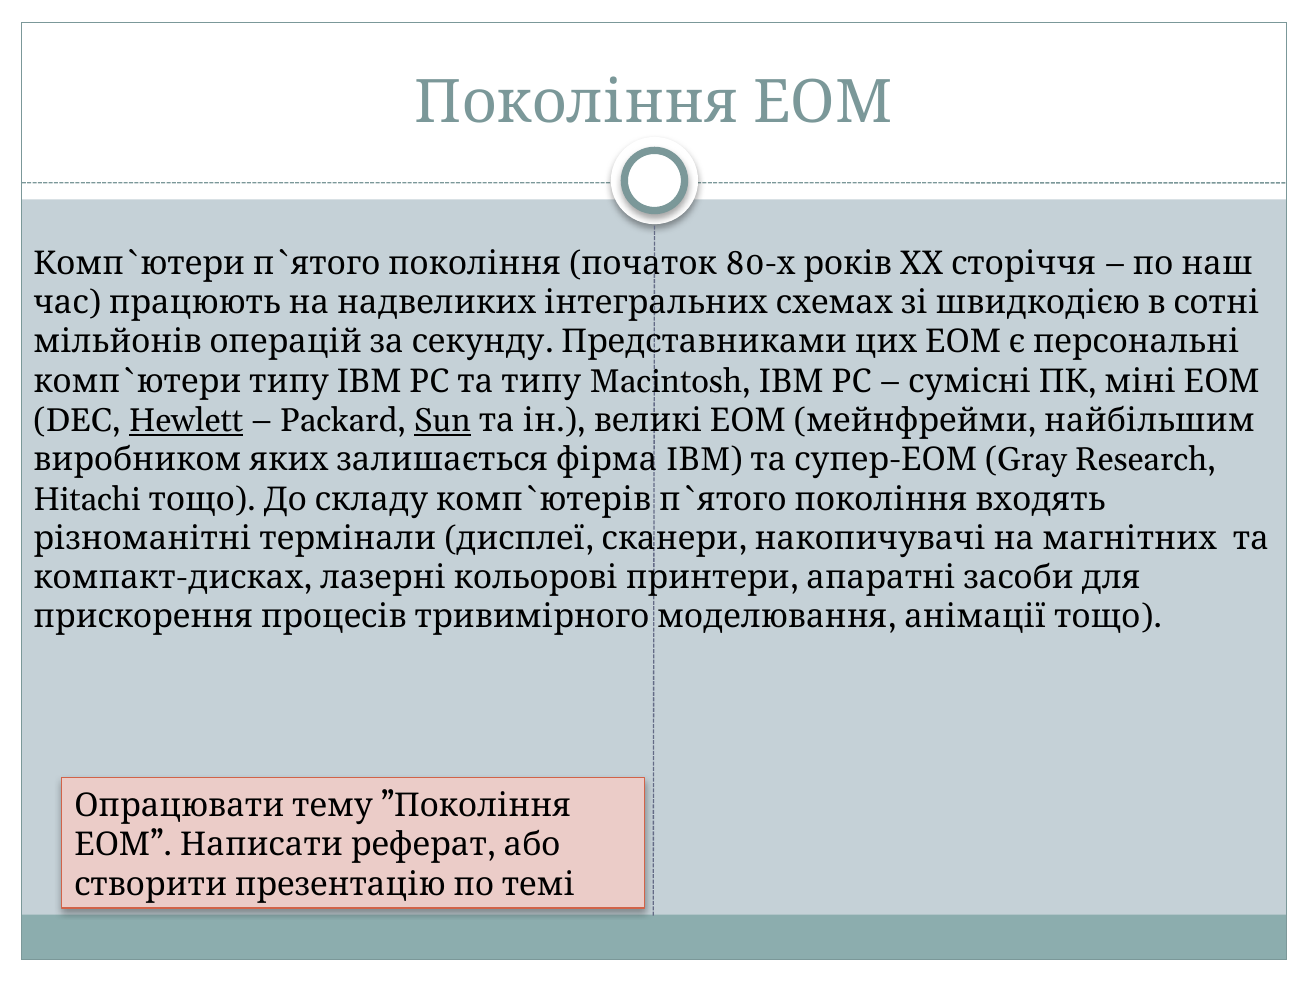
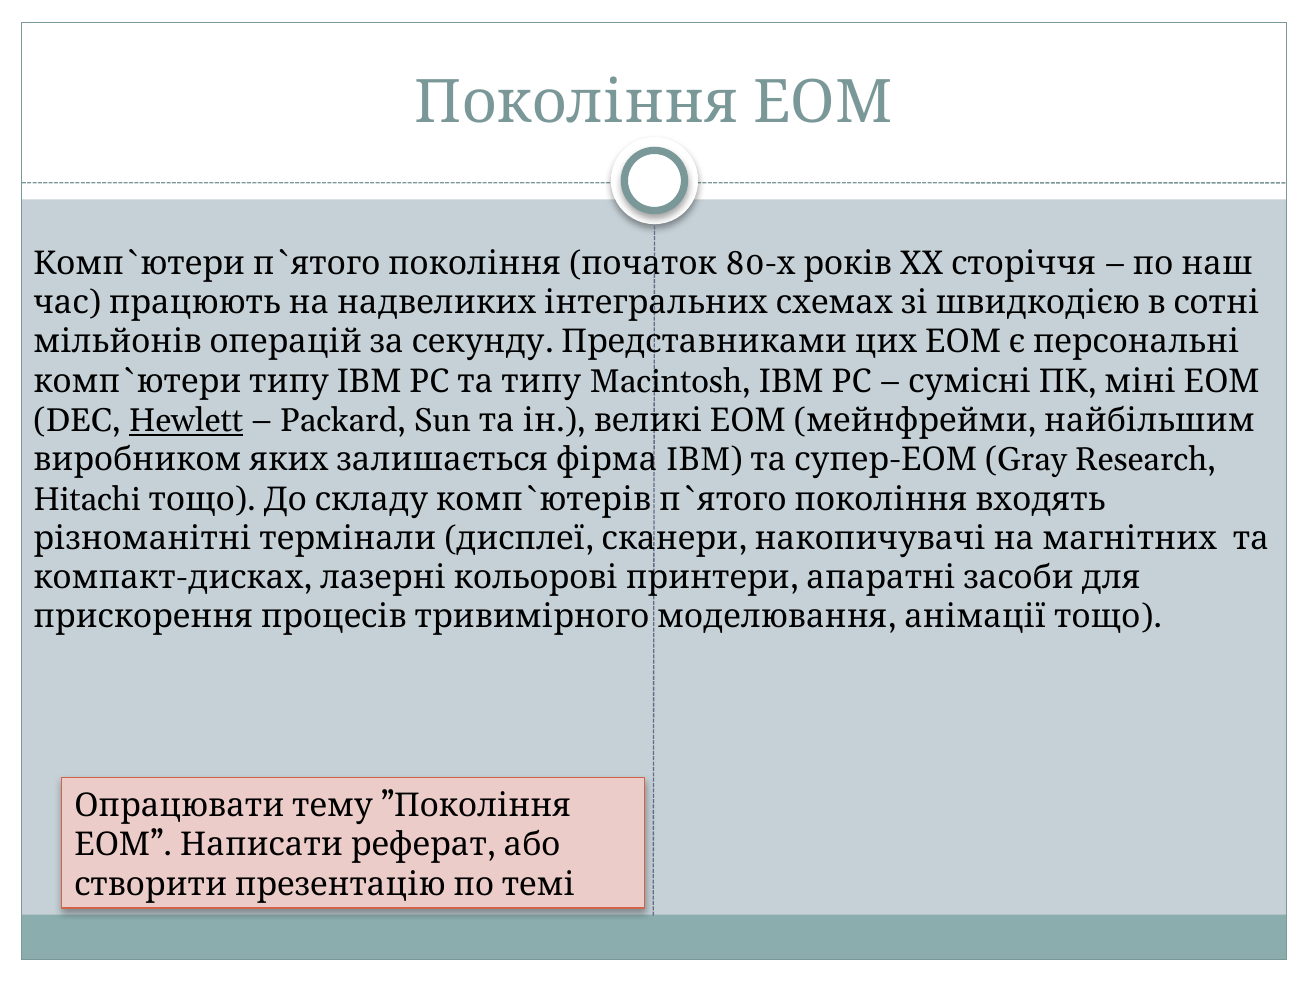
Sun underline: present -> none
